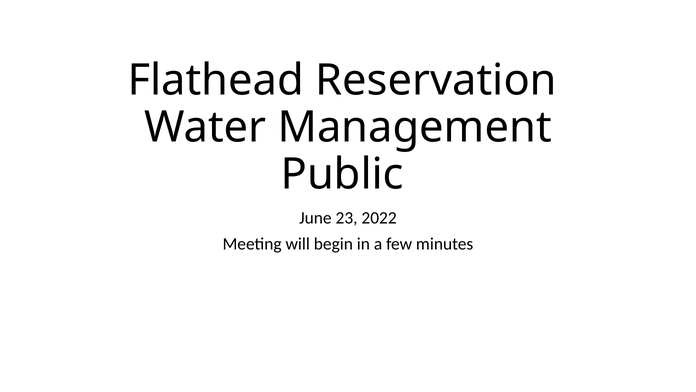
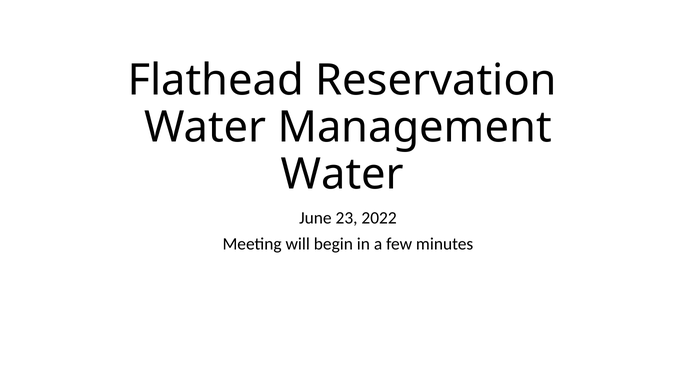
Public at (342, 174): Public -> Water
